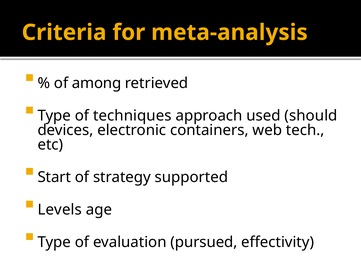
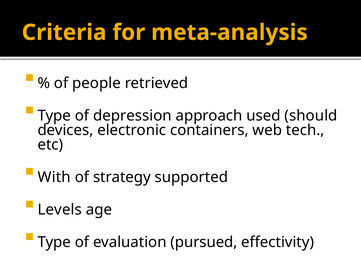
among: among -> people
techniques: techniques -> depression
Start: Start -> With
